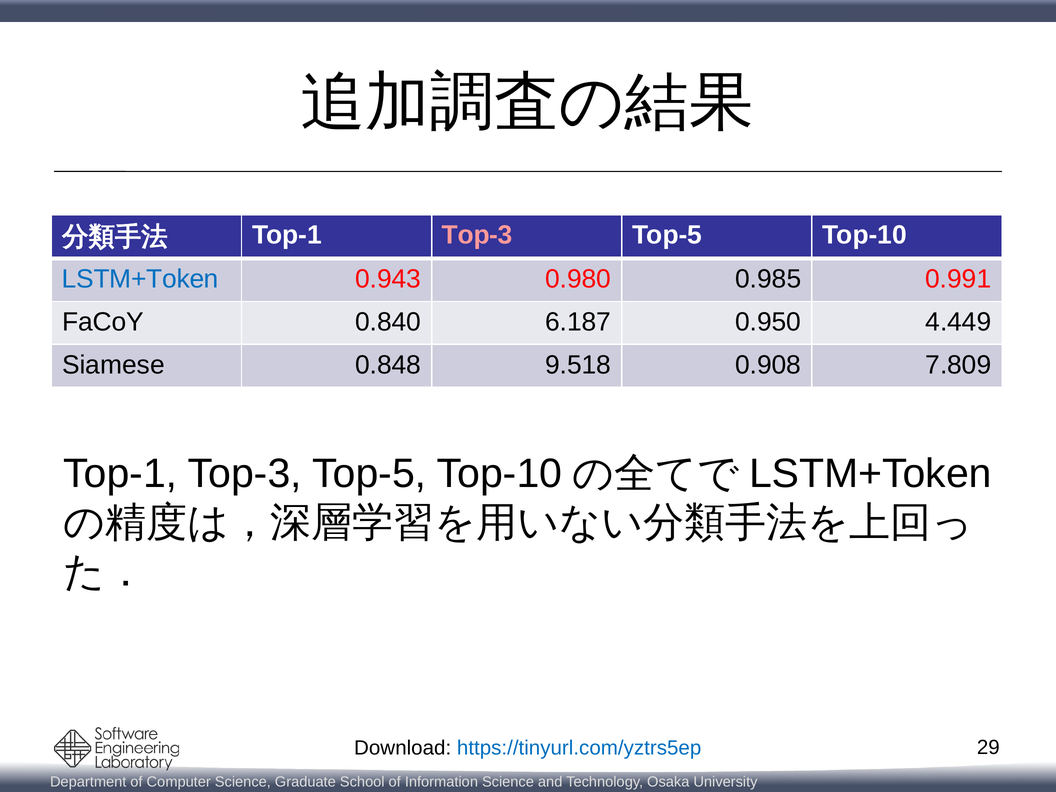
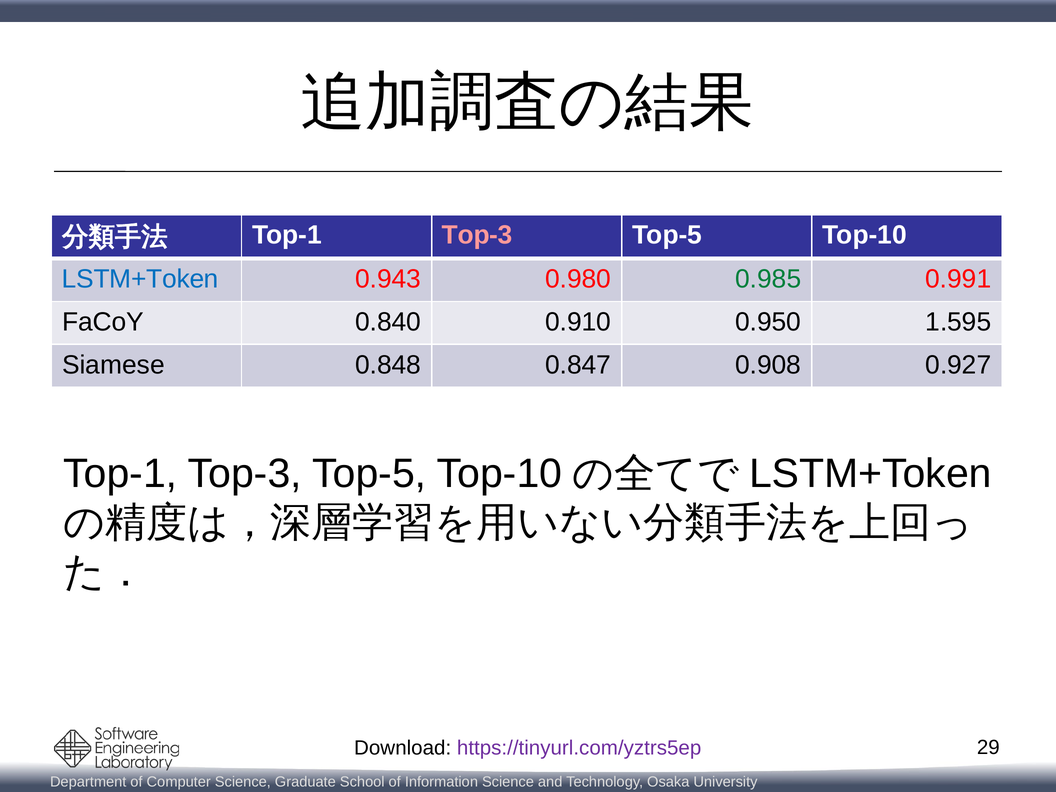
0.985 colour: black -> green
6.187: 6.187 -> 0.910
4.449: 4.449 -> 1.595
9.518: 9.518 -> 0.847
7.809: 7.809 -> 0.927
https://tinyurl.com/yztrs5ep colour: blue -> purple
